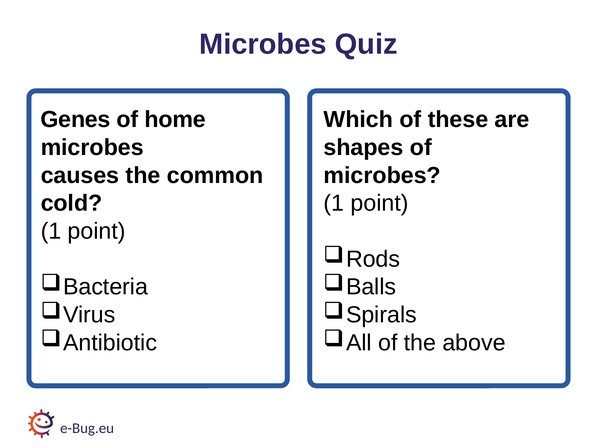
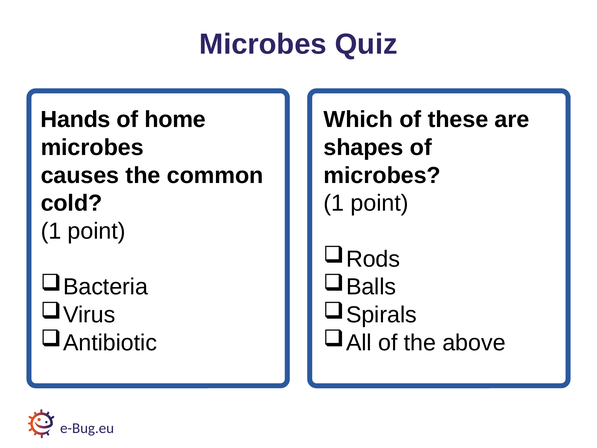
Genes: Genes -> Hands
